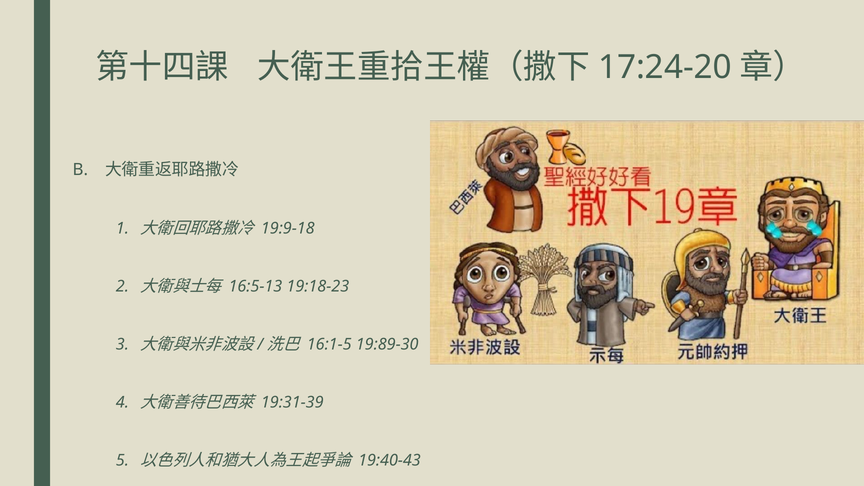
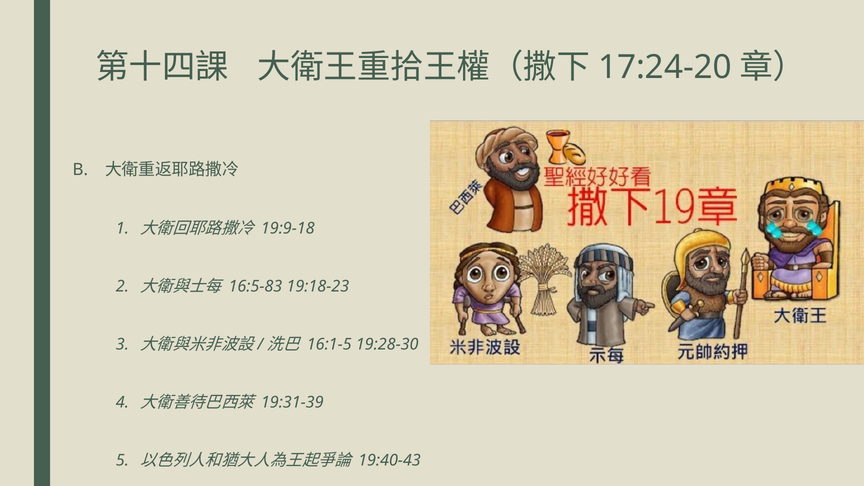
16:5-13: 16:5-13 -> 16:5-83
19:89-30: 19:89-30 -> 19:28-30
